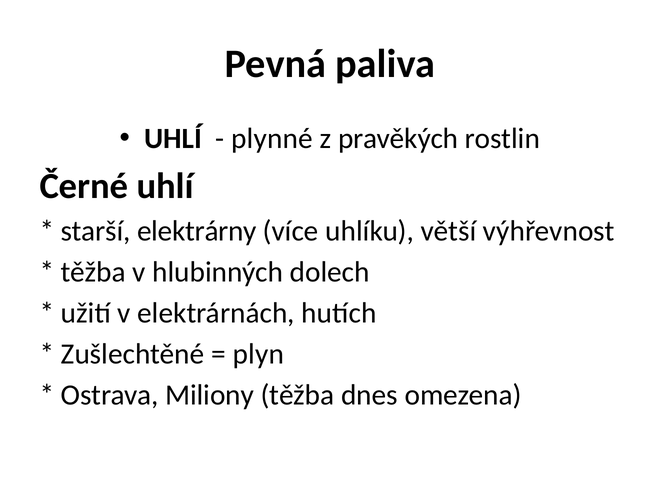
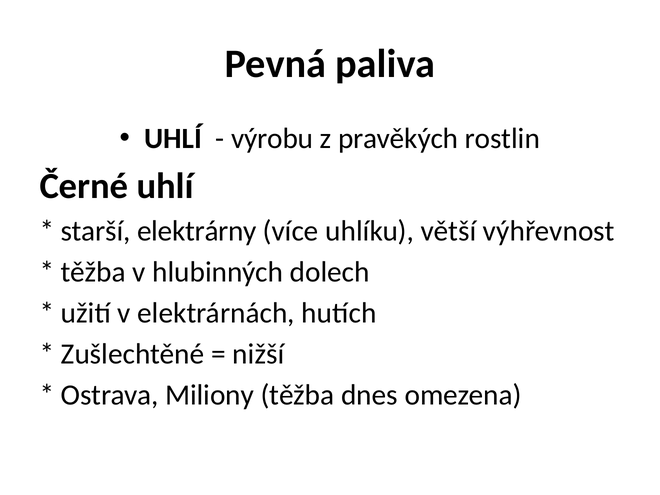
plynné: plynné -> výrobu
plyn: plyn -> nižší
